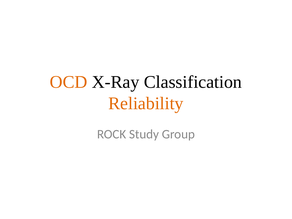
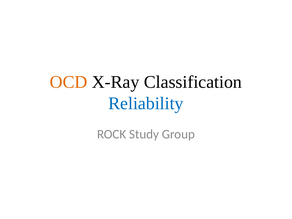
Reliability colour: orange -> blue
